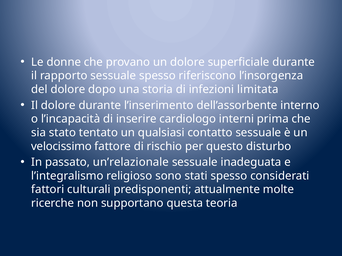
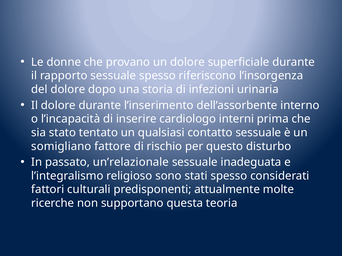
limitata: limitata -> urinaria
velocissimo: velocissimo -> somigliano
